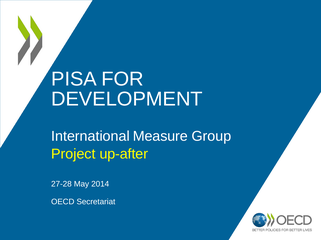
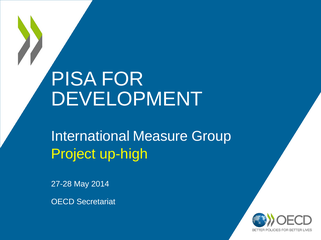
up-after: up-after -> up-high
